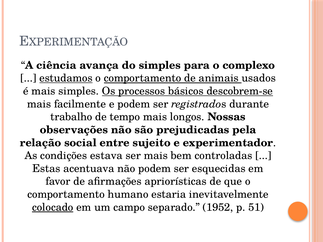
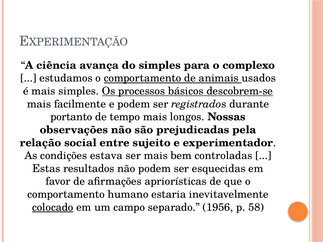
estudamos underline: present -> none
trabalho: trabalho -> portanto
acentuava: acentuava -> resultados
1952: 1952 -> 1956
51: 51 -> 58
